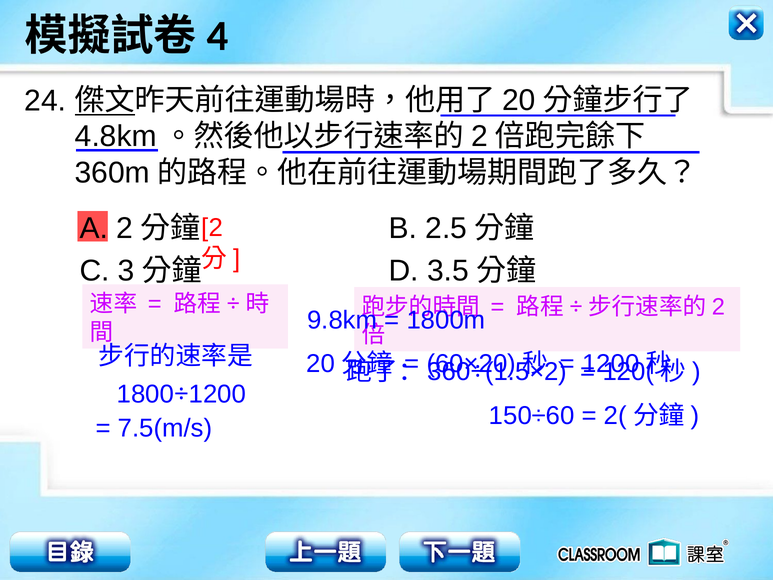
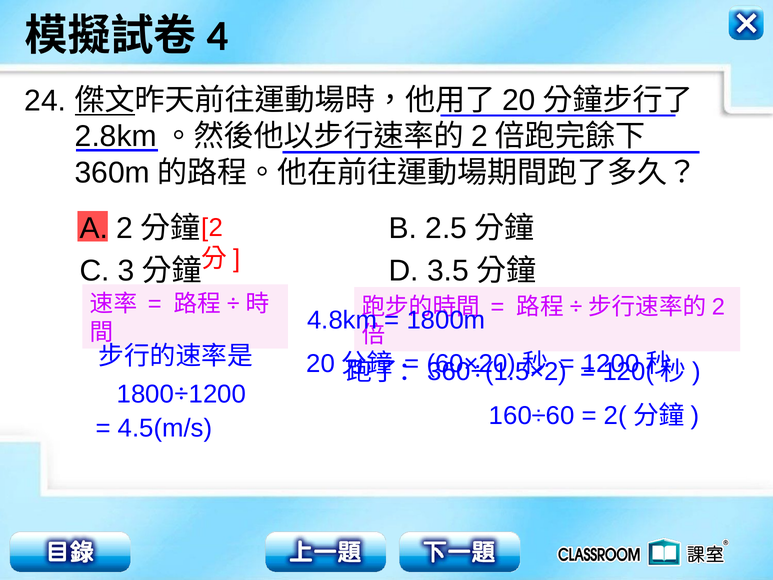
4.8km: 4.8km -> 2.8km
9.8km: 9.8km -> 4.8km
150÷60: 150÷60 -> 160÷60
7.5(m/s: 7.5(m/s -> 4.5(m/s
